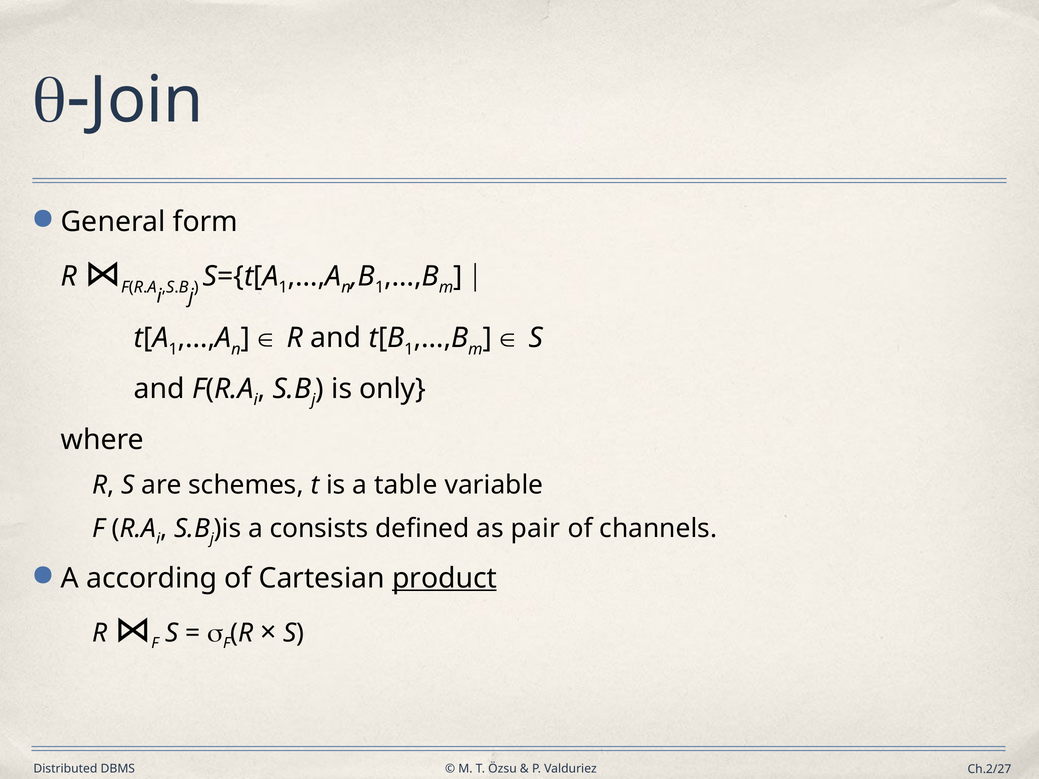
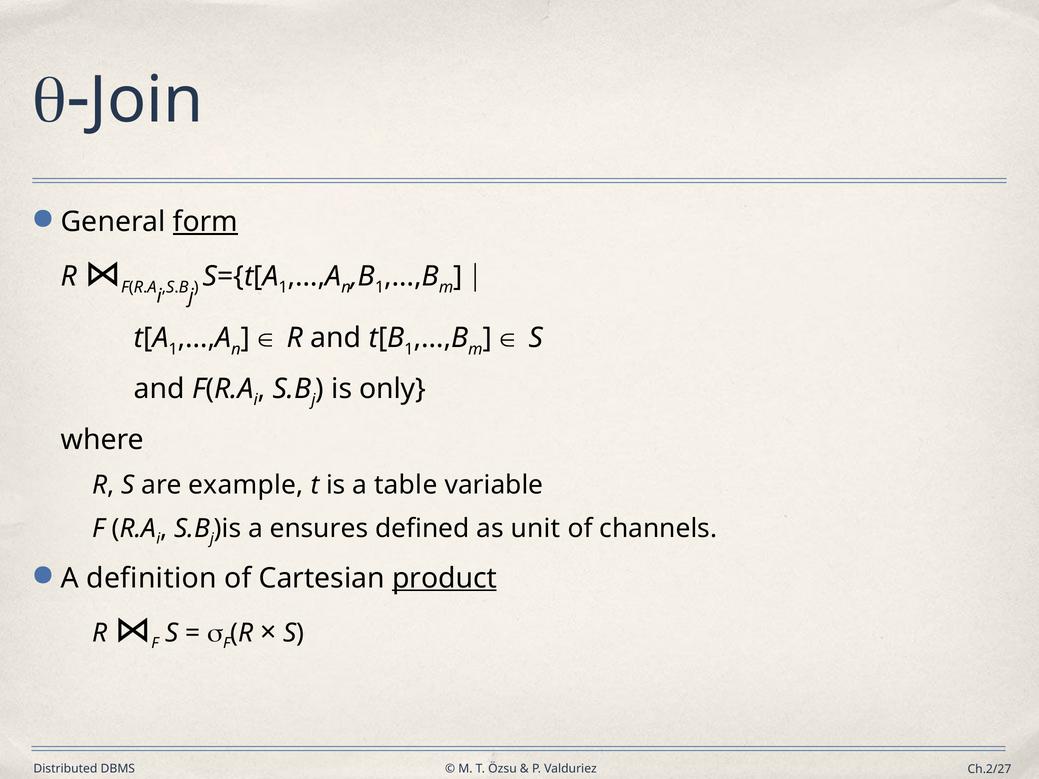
form underline: none -> present
schemes: schemes -> example
consists: consists -> ensures
pair: pair -> unit
according: according -> definition
